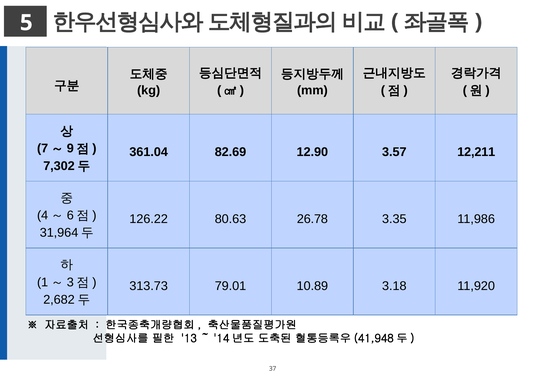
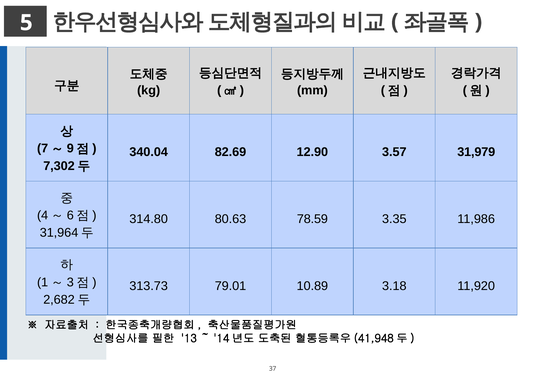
361.04: 361.04 -> 340.04
12,211: 12,211 -> 31,979
126.22: 126.22 -> 314.80
26.78: 26.78 -> 78.59
